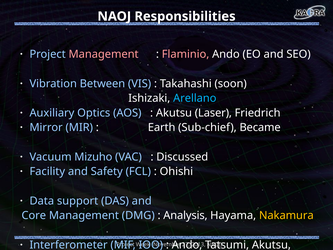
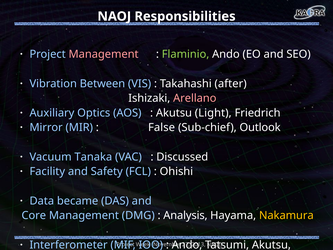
Flaminio colour: pink -> light green
soon: soon -> after
Arellano colour: light blue -> pink
Laser: Laser -> Light
Earth: Earth -> False
Became: Became -> Outlook
Mizuho: Mizuho -> Tanaka
support: support -> became
